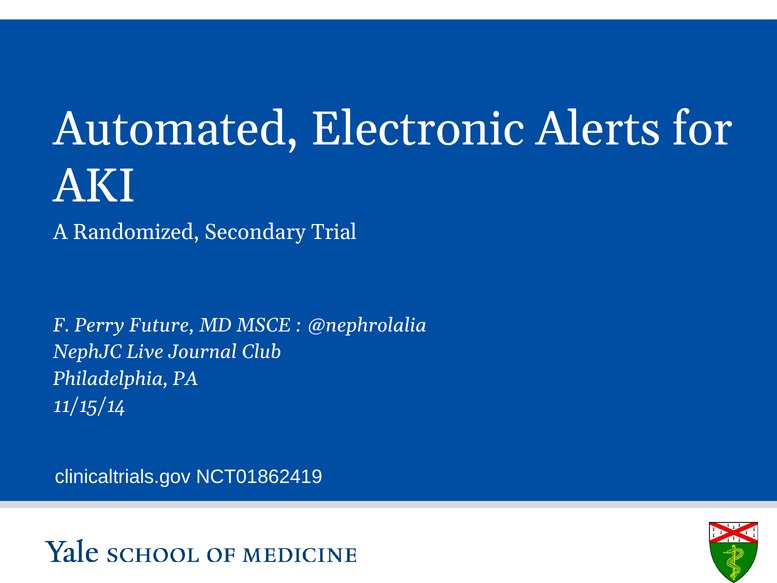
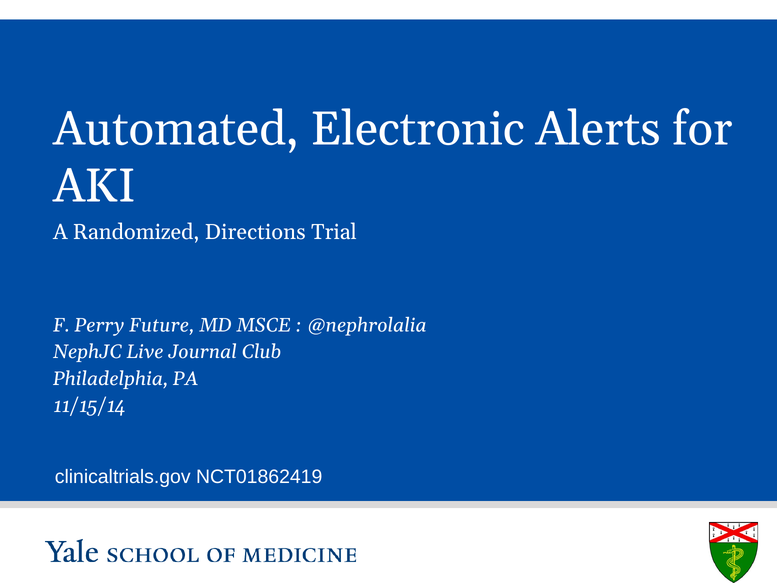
Secondary: Secondary -> Directions
